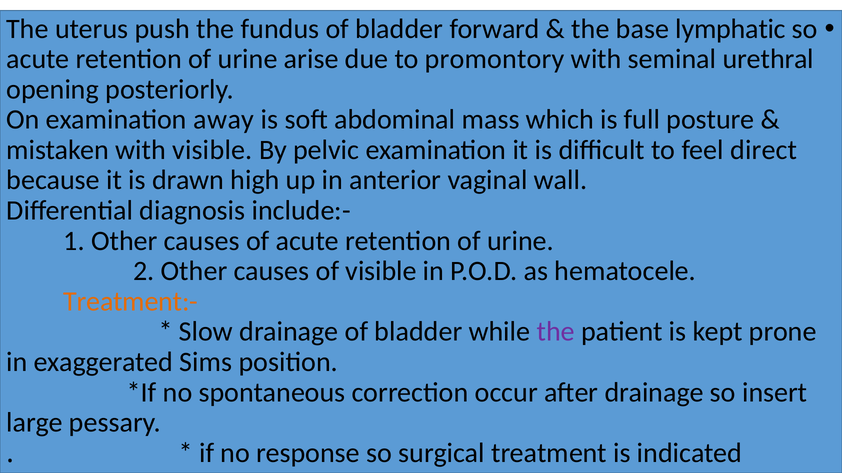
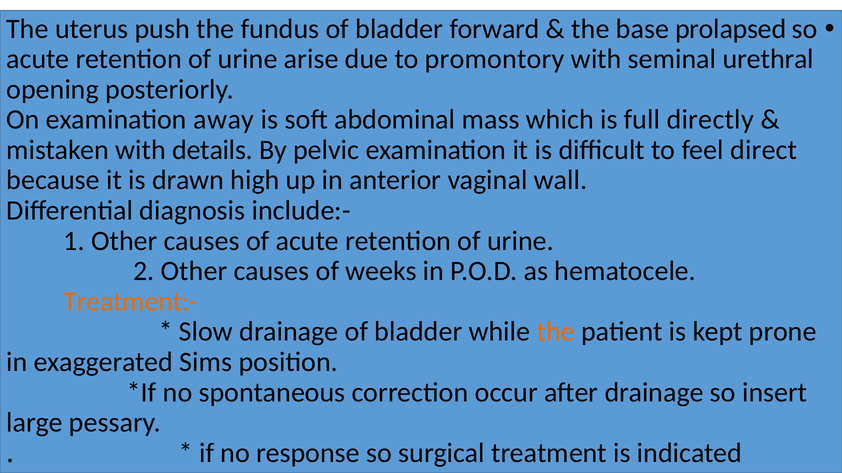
lymphatic: lymphatic -> prolapsed
posture: posture -> directly
with visible: visible -> details
of visible: visible -> weeks
the at (556, 332) colour: purple -> orange
